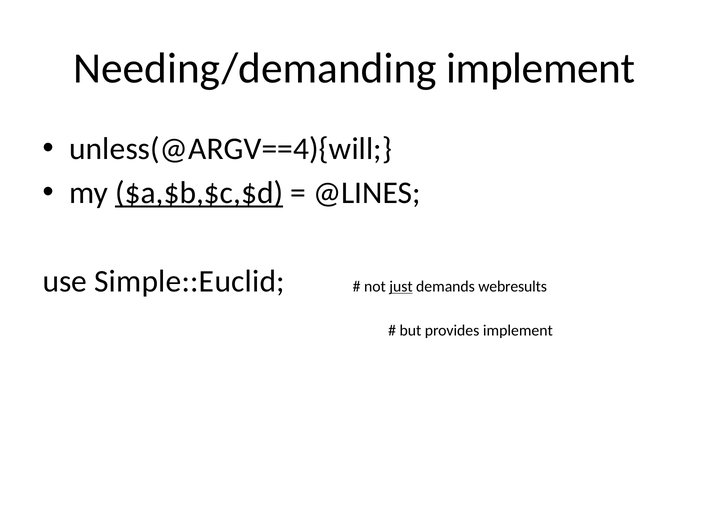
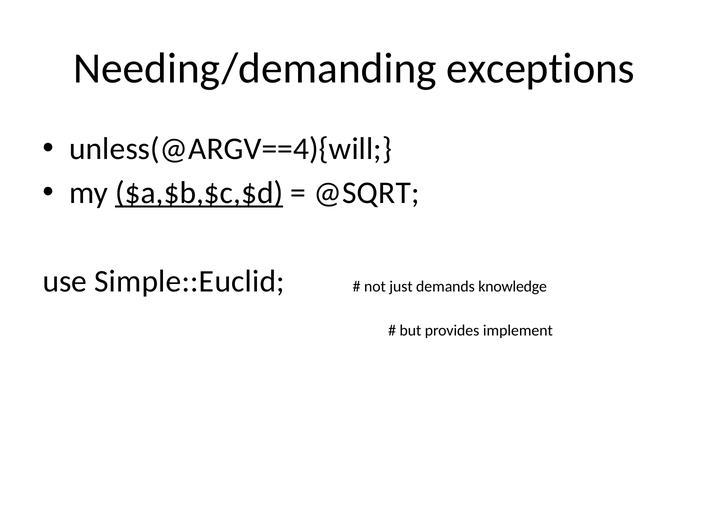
Needing/demanding implement: implement -> exceptions
@LINES: @LINES -> @SQRT
just underline: present -> none
webresults: webresults -> knowledge
